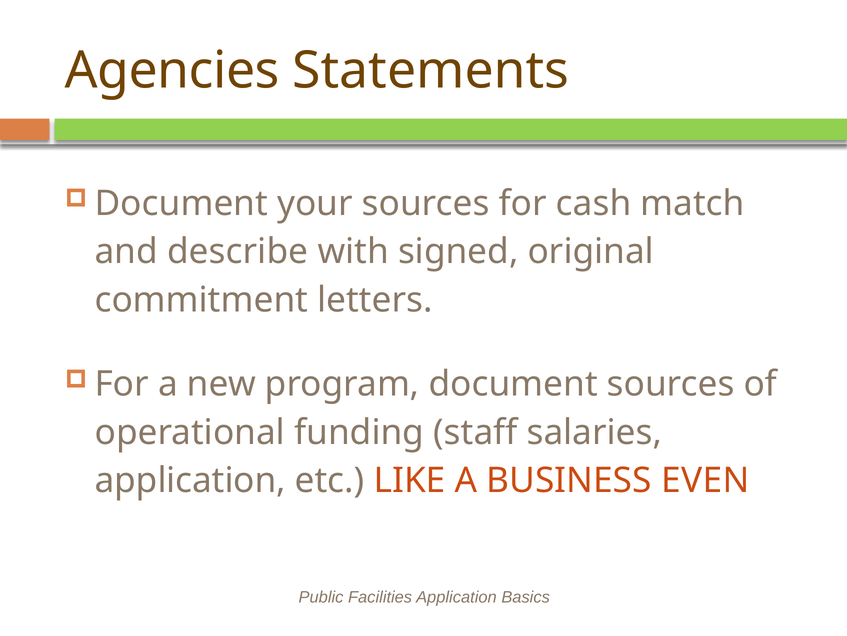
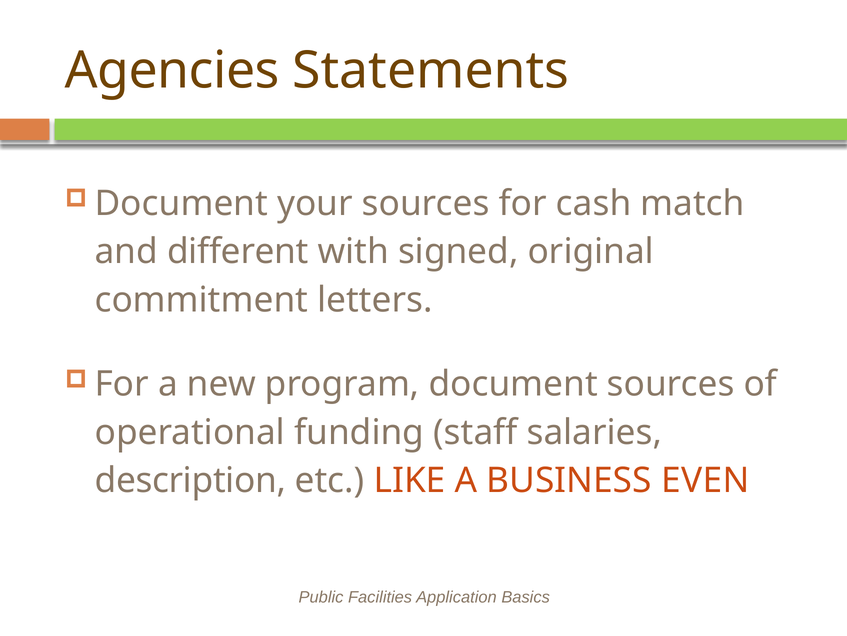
describe: describe -> different
application at (190, 480): application -> description
